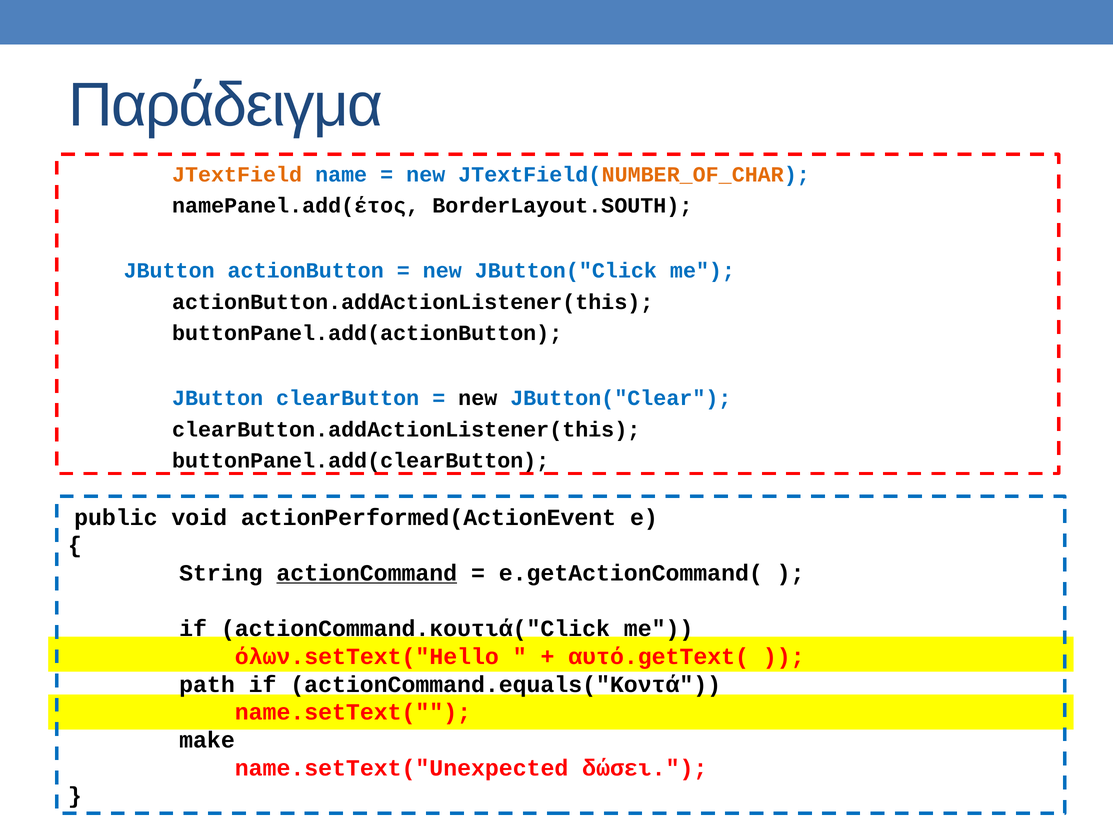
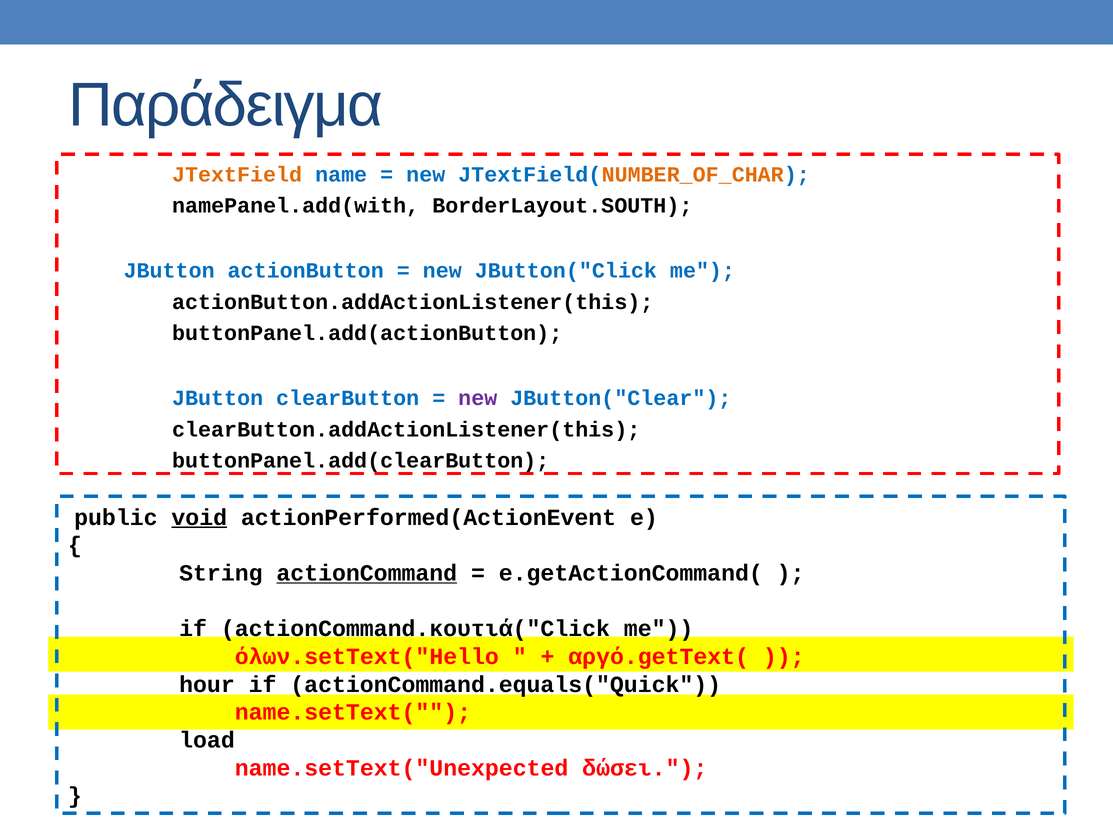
namePanel.add(έτος: namePanel.add(έτος -> namePanel.add(with
new at (478, 398) colour: black -> purple
void underline: none -> present
αυτό.getText(: αυτό.getText( -> αργό.getText(
path: path -> hour
actionCommand.equals("Κοντά: actionCommand.equals("Κοντά -> actionCommand.equals("Quick
make: make -> load
